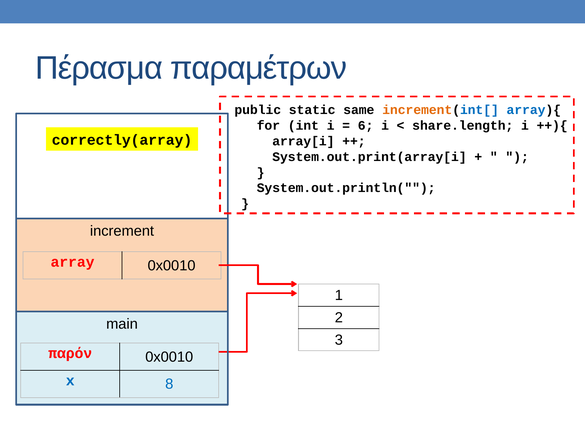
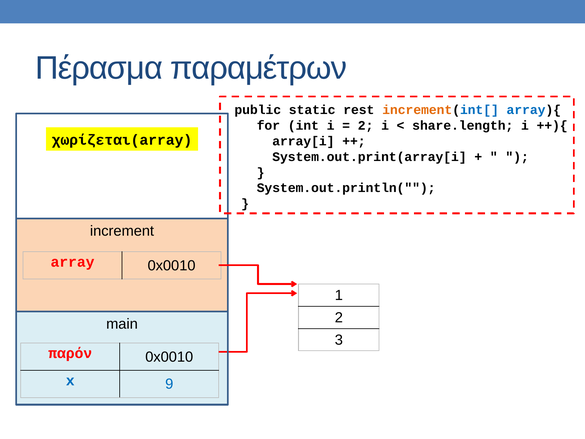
same: same -> rest
6 at (366, 126): 6 -> 2
correctly(array: correctly(array -> χωρίζεται(array
8: 8 -> 9
